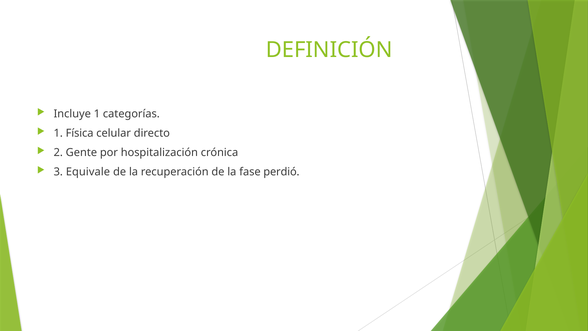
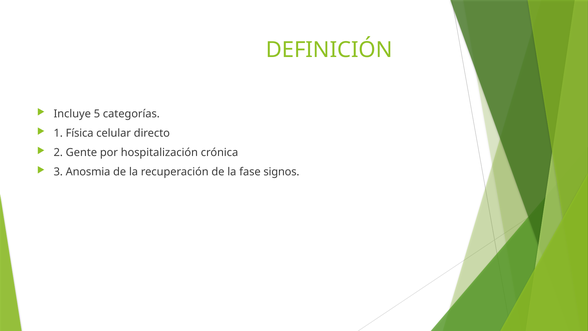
Incluye 1: 1 -> 5
Equivale: Equivale -> Anosmia
perdió: perdió -> signos
